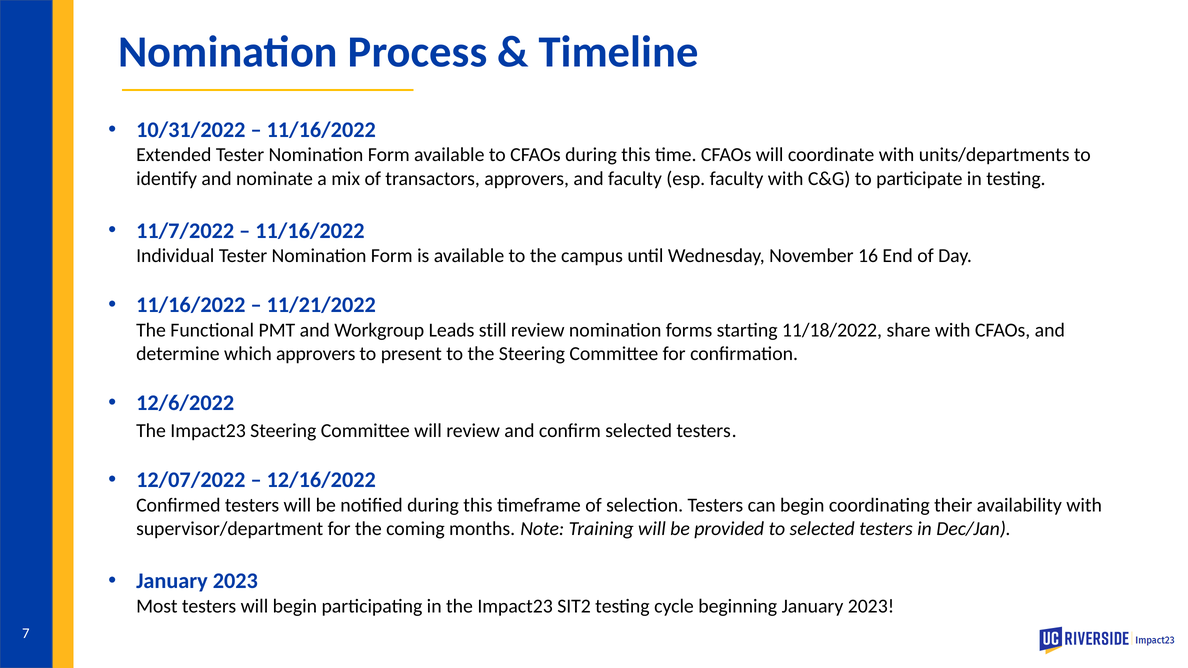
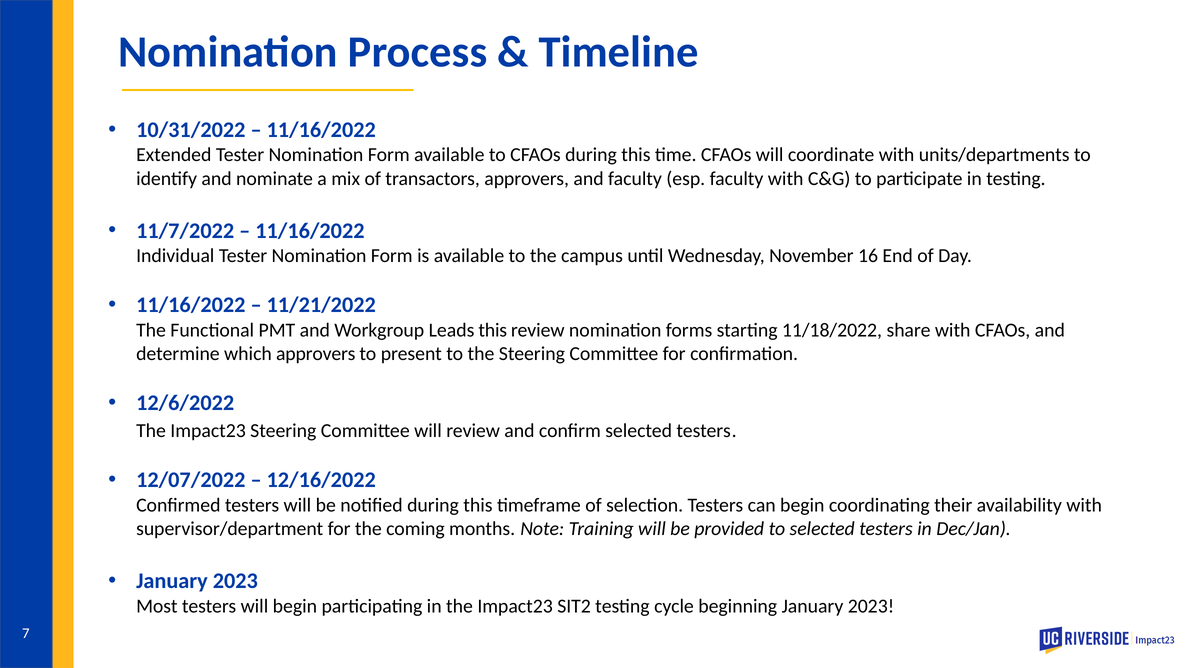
Leads still: still -> this
